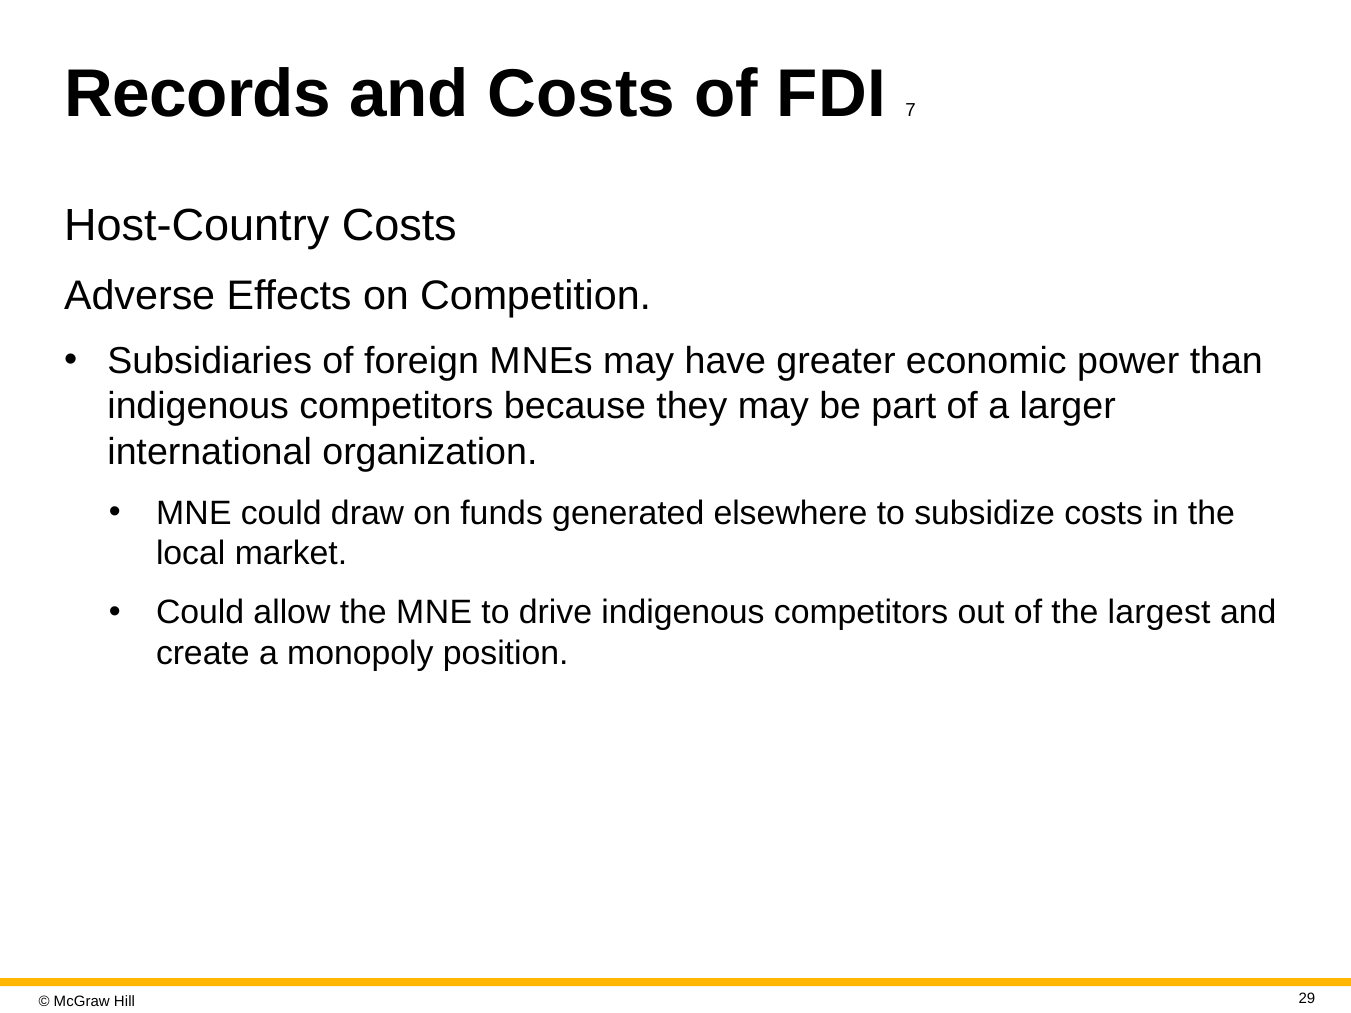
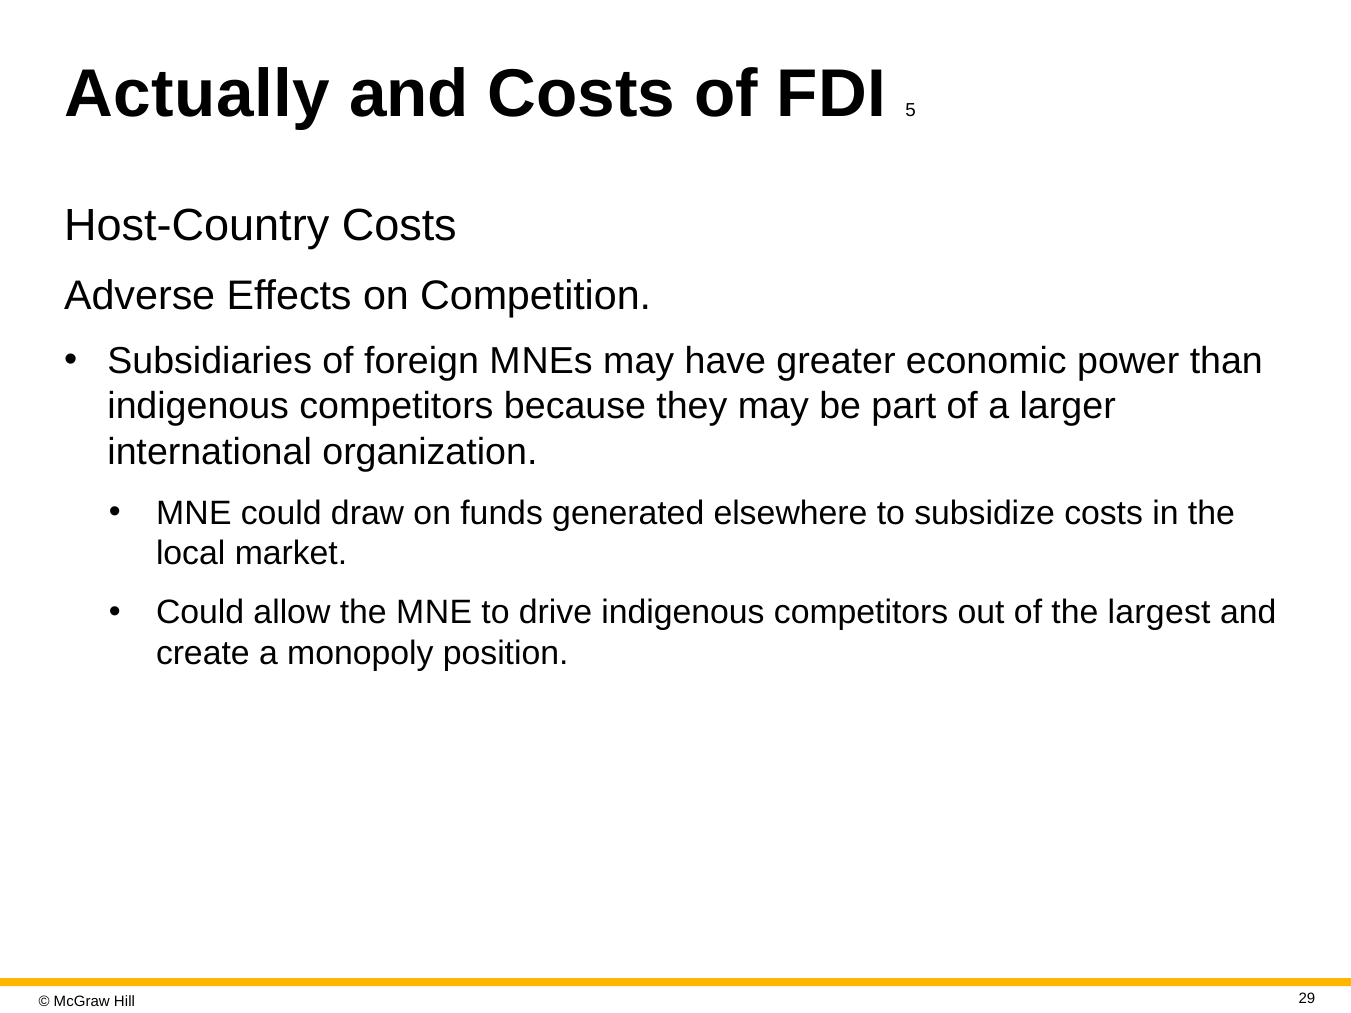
Records: Records -> Actually
7: 7 -> 5
